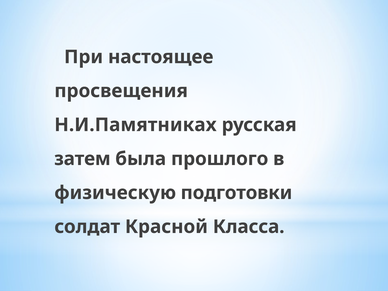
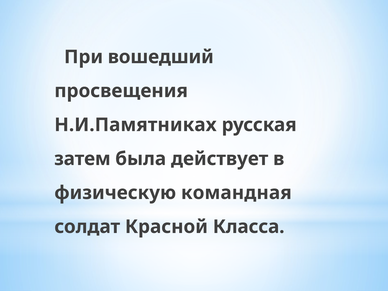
настоящее: настоящее -> вошедший
прошлого: прошлого -> действует
подготовки: подготовки -> командная
